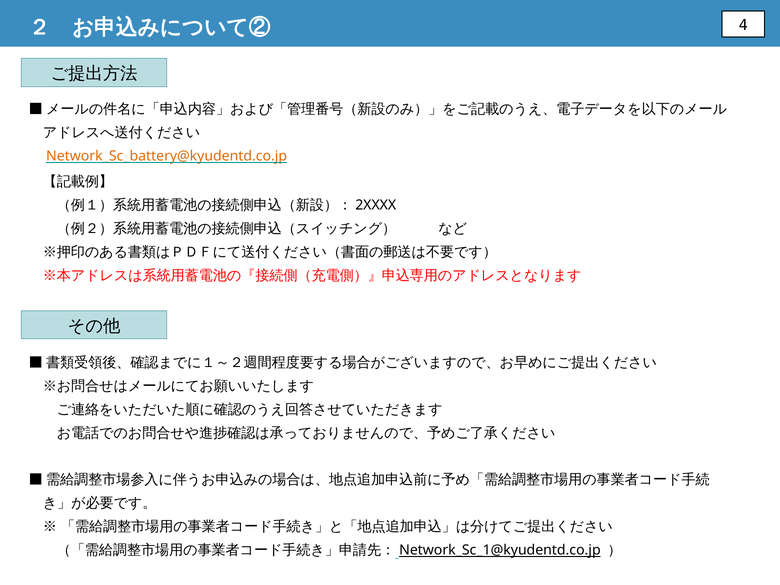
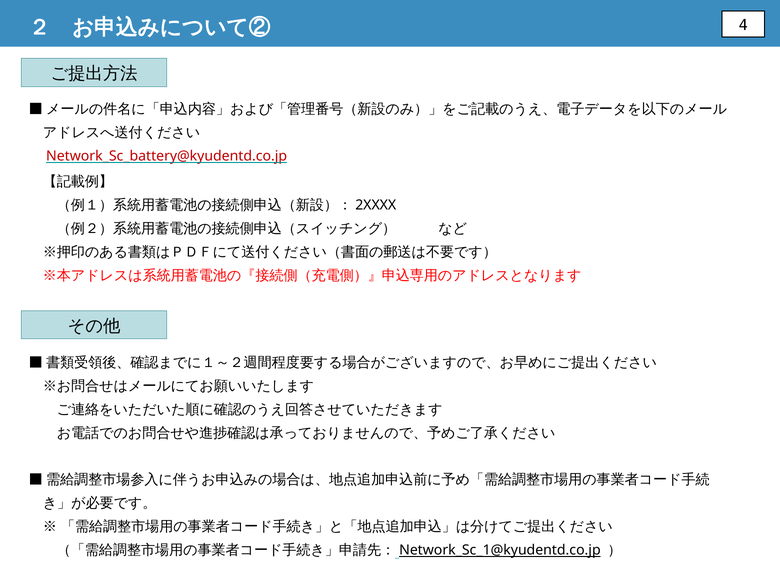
Network_Sc_battery@kyudentd.co.jp colour: orange -> red
